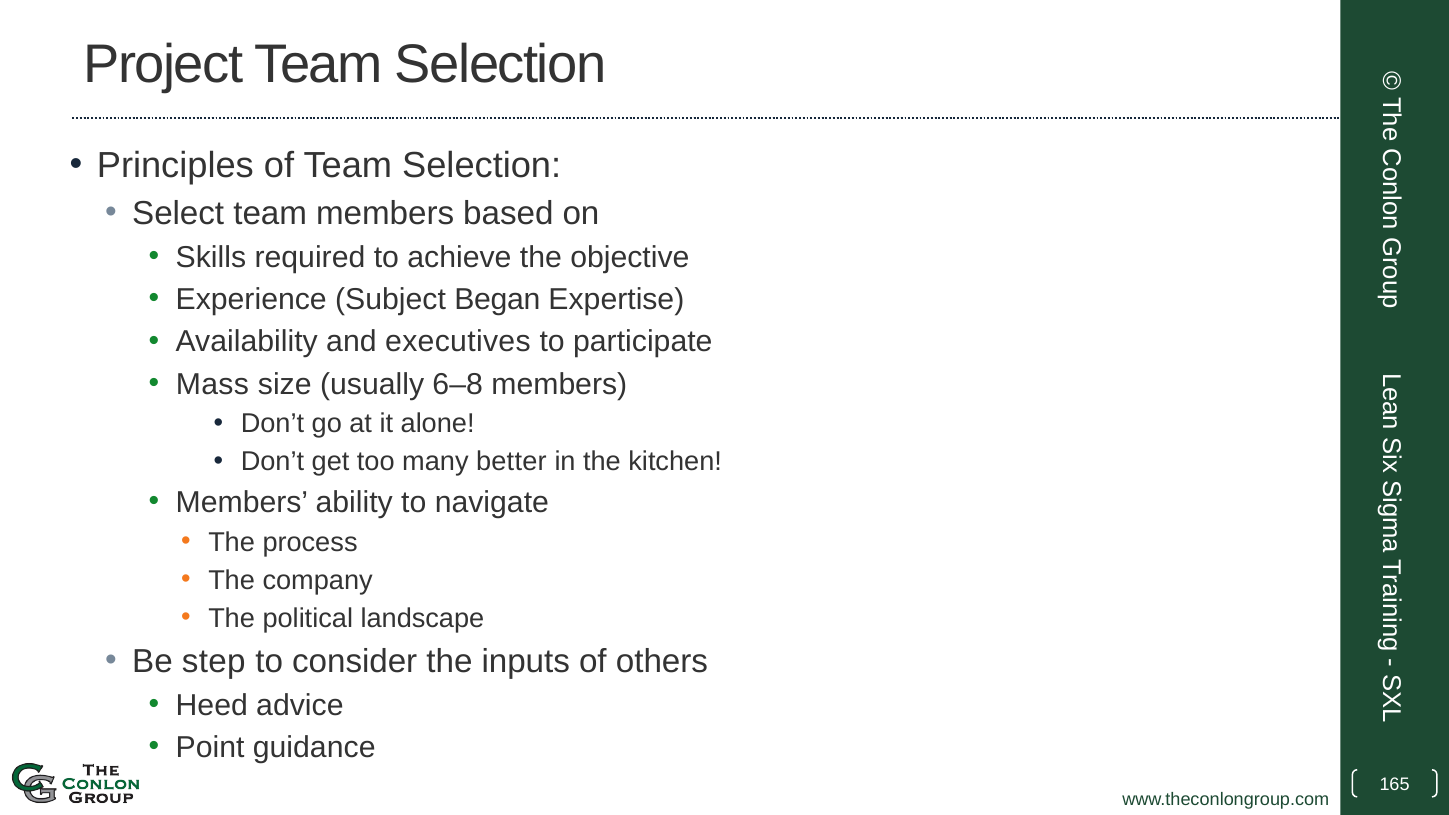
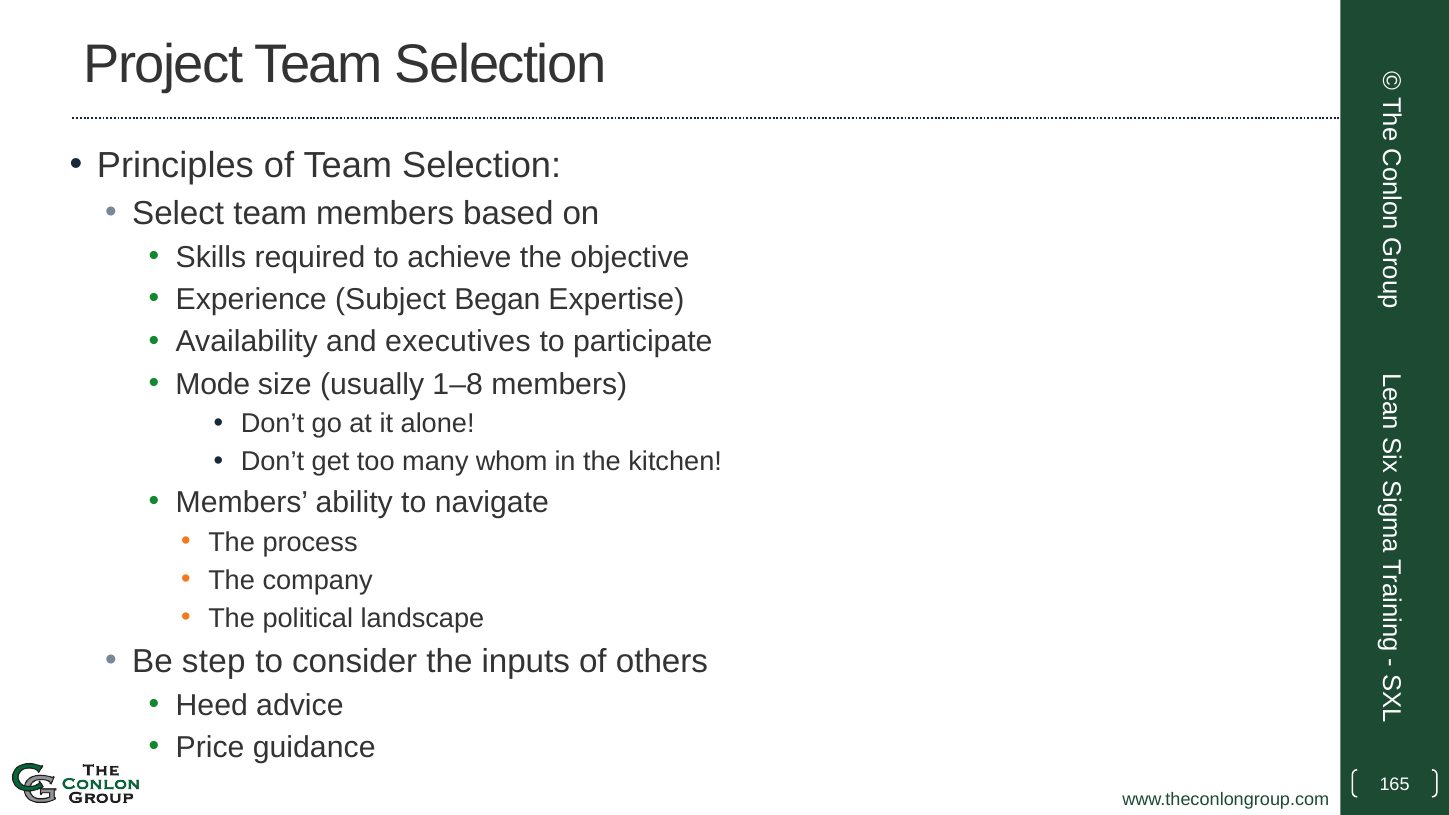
Mass: Mass -> Mode
6–8: 6–8 -> 1–8
better: better -> whom
Point: Point -> Price
